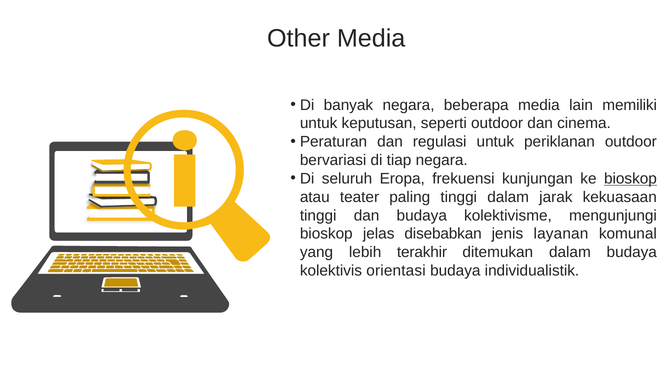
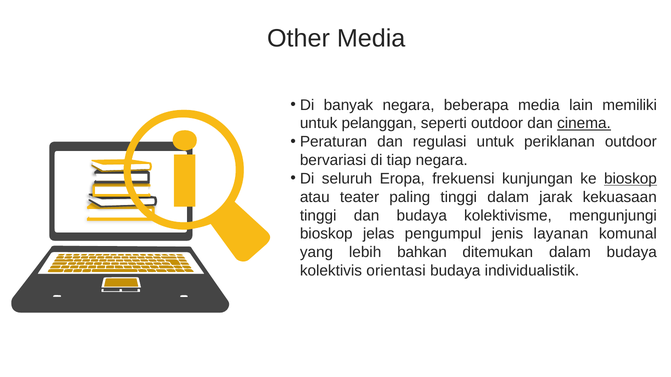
keputusan: keputusan -> pelanggan
cinema underline: none -> present
disebabkan: disebabkan -> pengumpul
terakhir: terakhir -> bahkan
